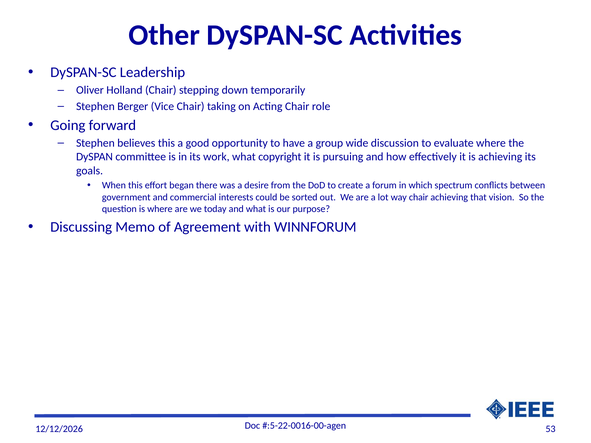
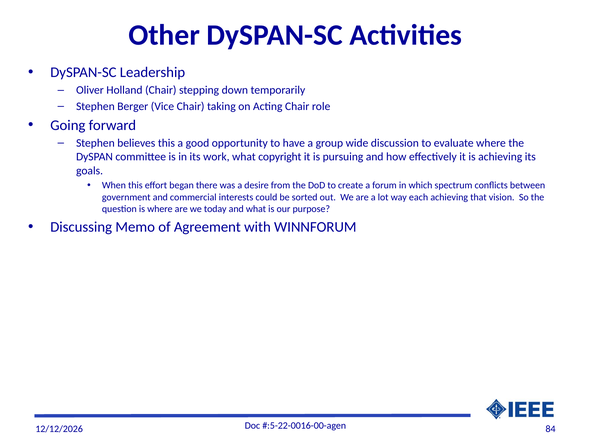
way chair: chair -> each
53: 53 -> 84
